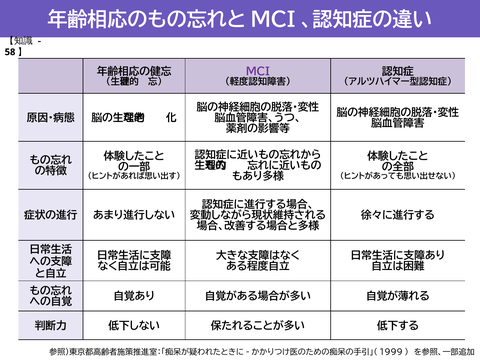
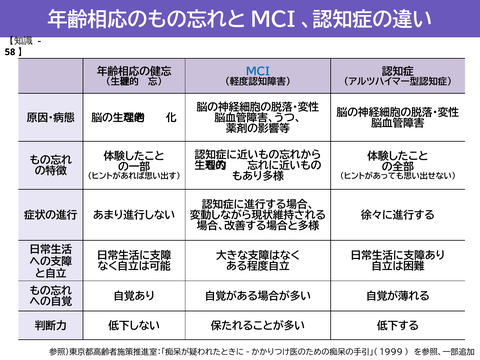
MCI colour: purple -> blue
